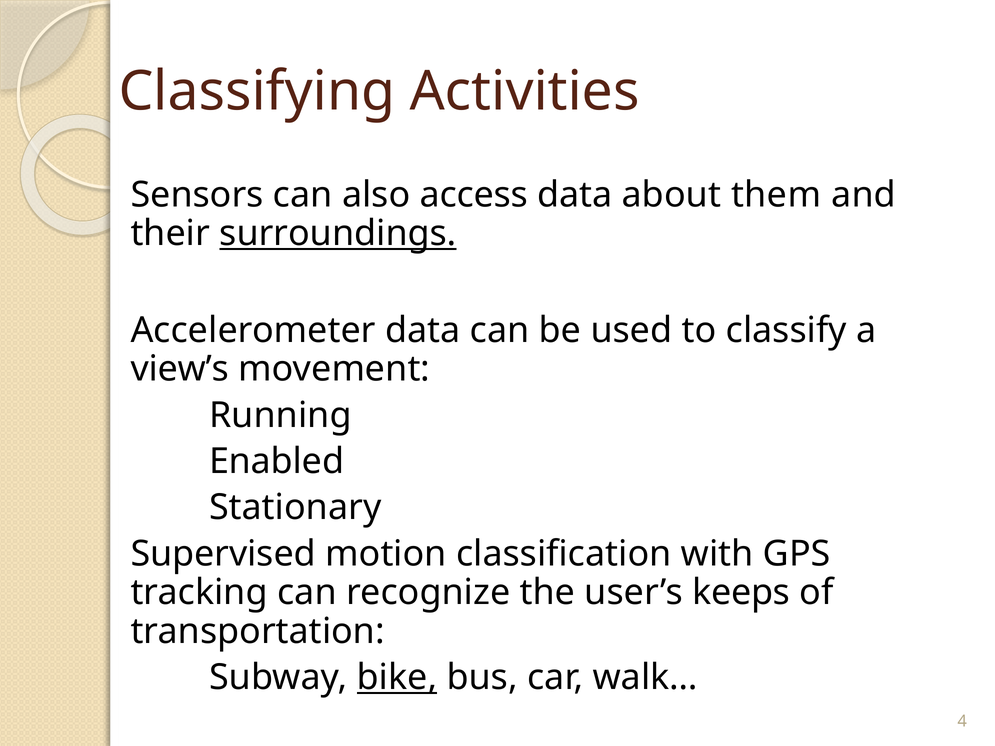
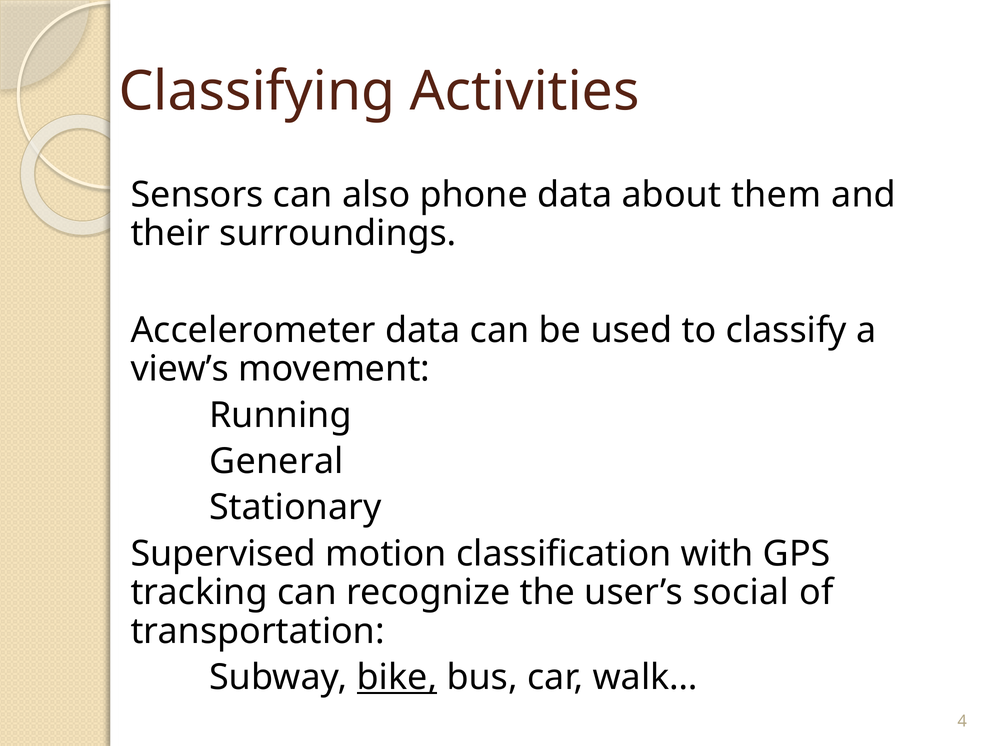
access: access -> phone
surroundings underline: present -> none
Enabled: Enabled -> General
keeps: keeps -> social
